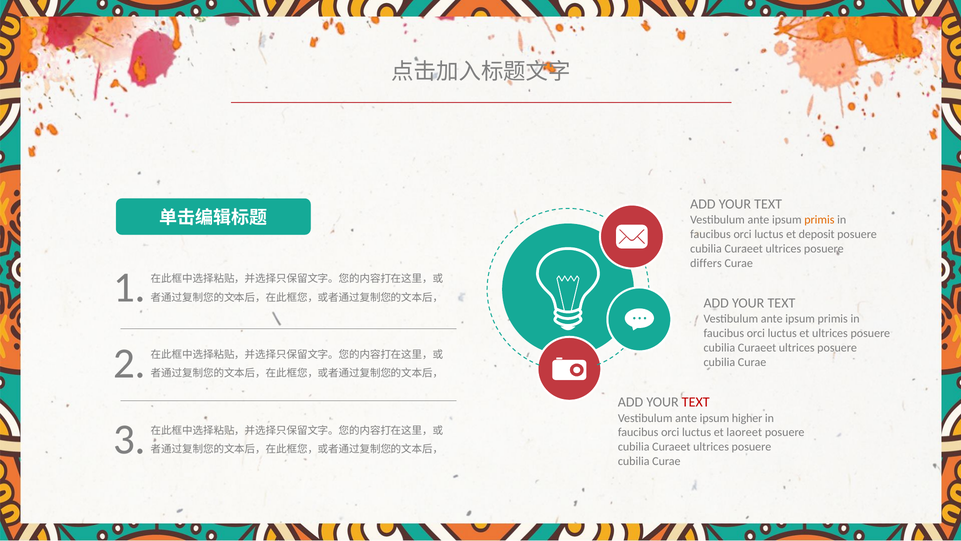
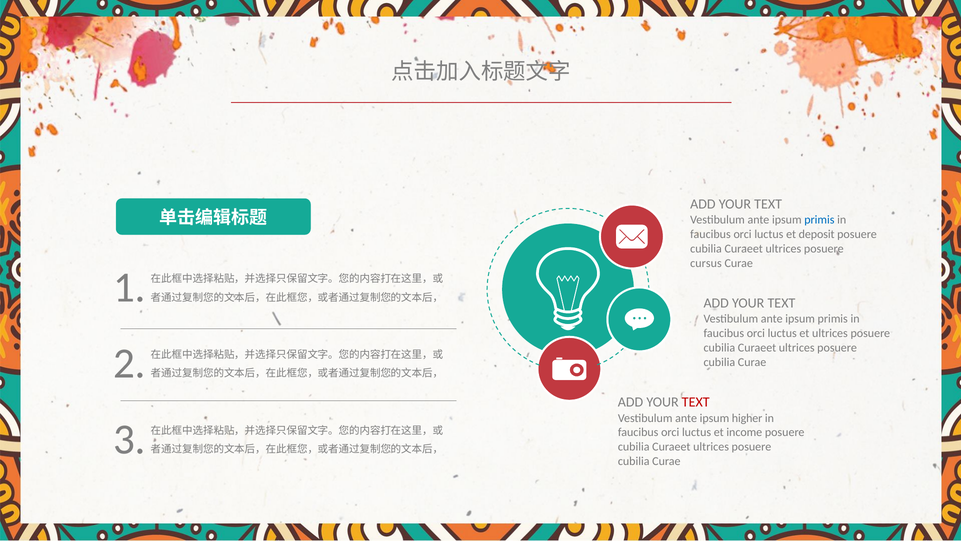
primis at (819, 220) colour: orange -> blue
differs: differs -> cursus
laoreet: laoreet -> income
